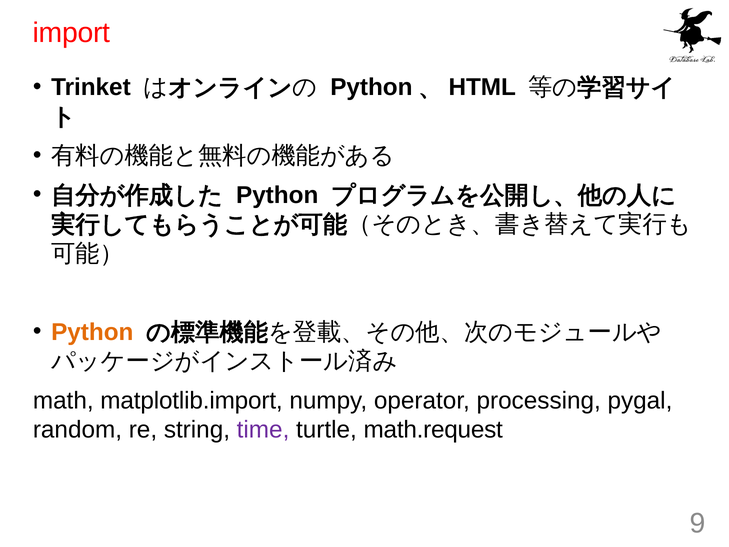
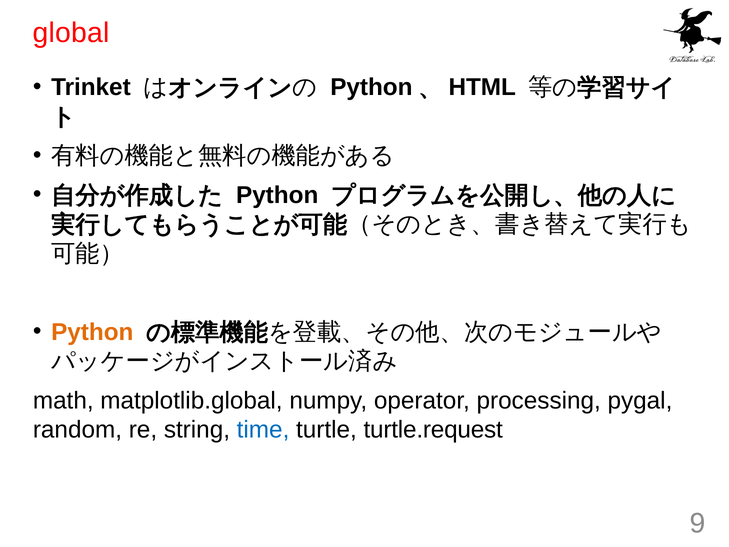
import: import -> global
matplotlib.import: matplotlib.import -> matplotlib.global
time colour: purple -> blue
math.request: math.request -> turtle.request
